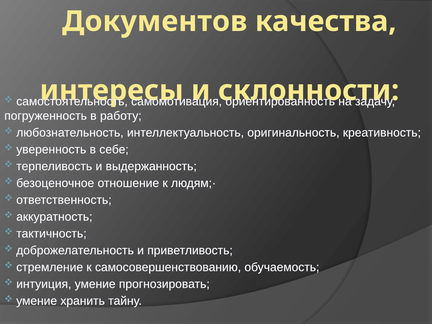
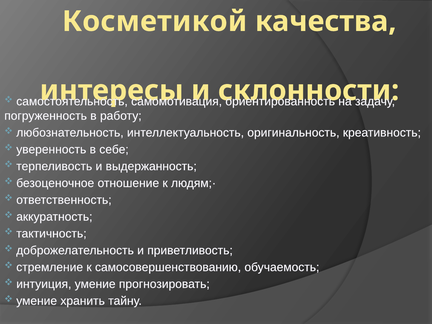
Документов: Документов -> Косметикой
